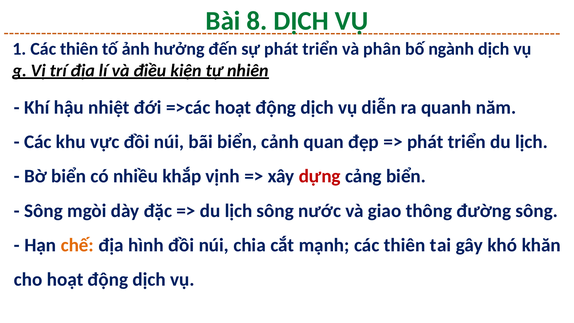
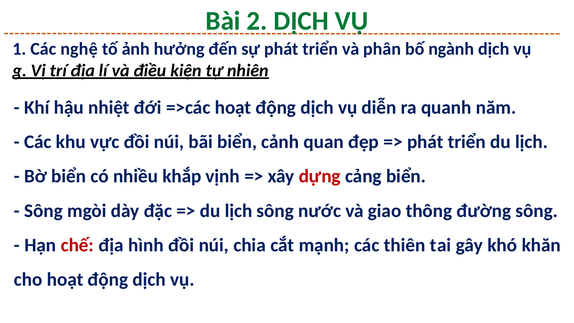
8: 8 -> 2
1 Các thiên: thiên -> nghệ
chế colour: orange -> red
